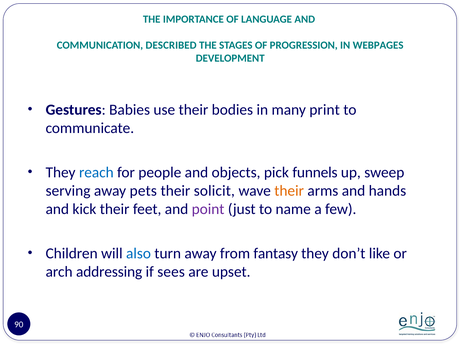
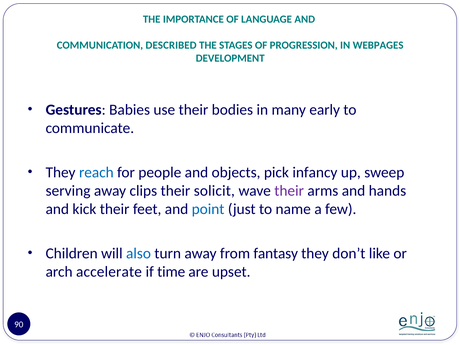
print: print -> early
funnels: funnels -> infancy
pets: pets -> clips
their at (289, 191) colour: orange -> purple
point colour: purple -> blue
addressing: addressing -> accelerate
sees: sees -> time
